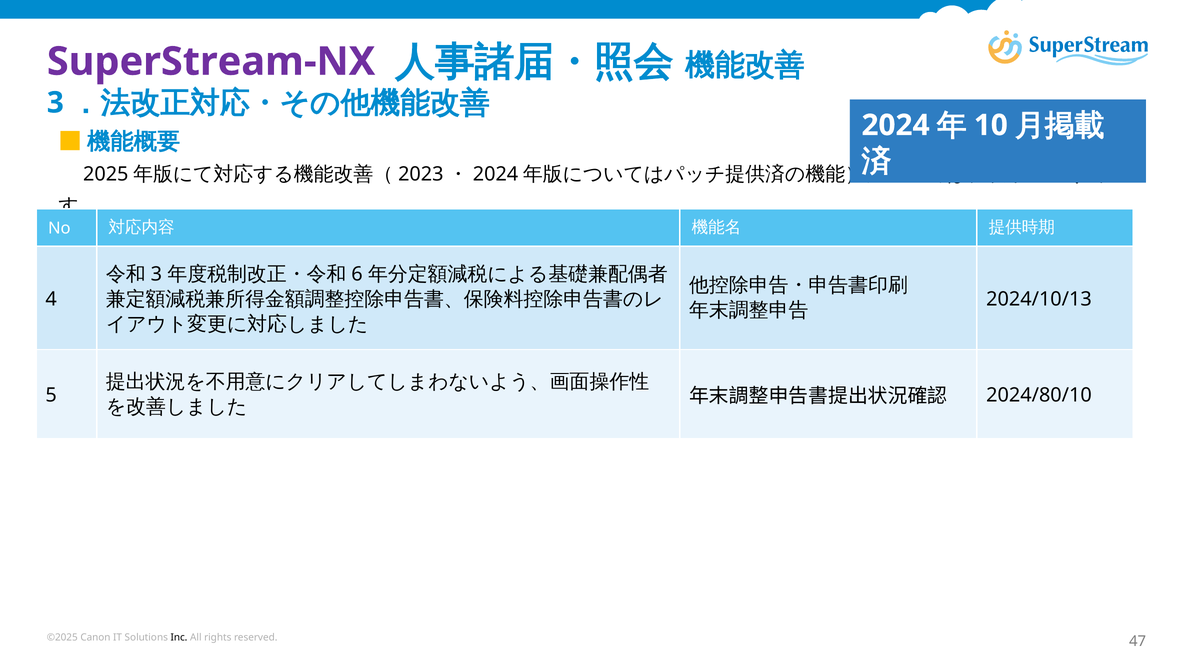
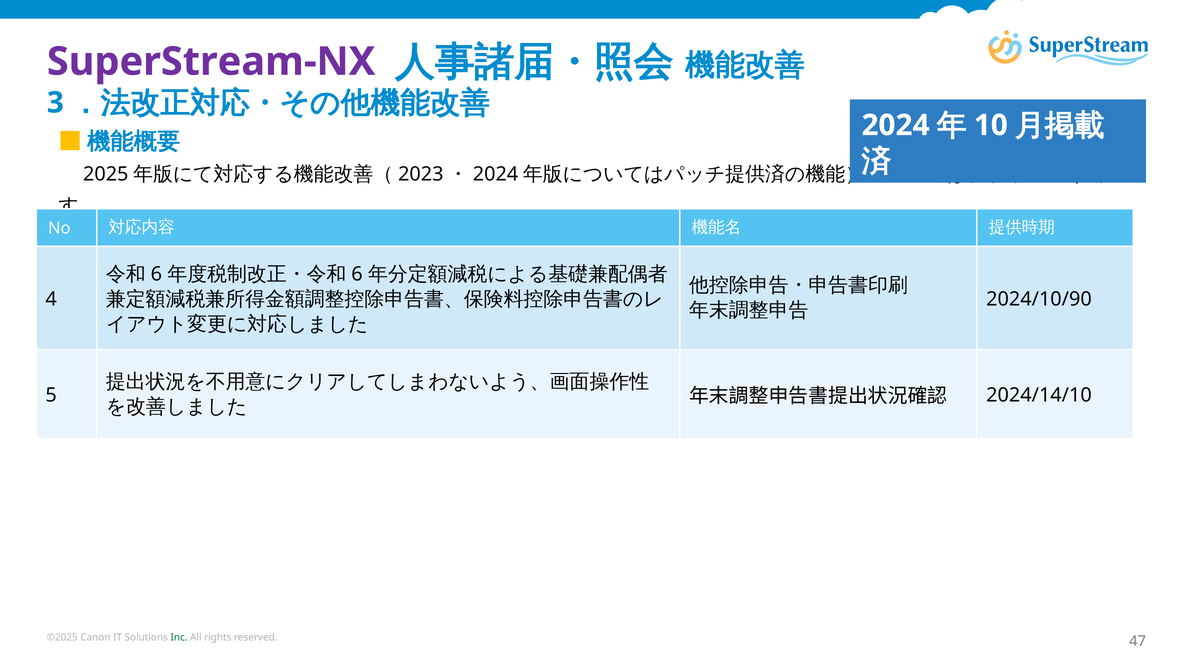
3 at (156, 274): 3 -> 6
2024/10/13: 2024/10/13 -> 2024/10/90
2024/80/10: 2024/80/10 -> 2024/14/10
Inc colour: black -> green
